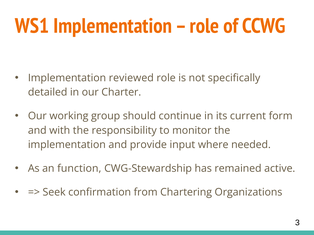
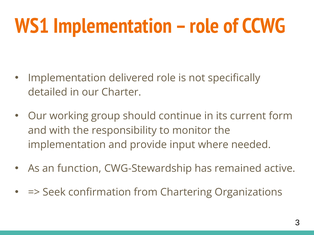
reviewed: reviewed -> delivered
